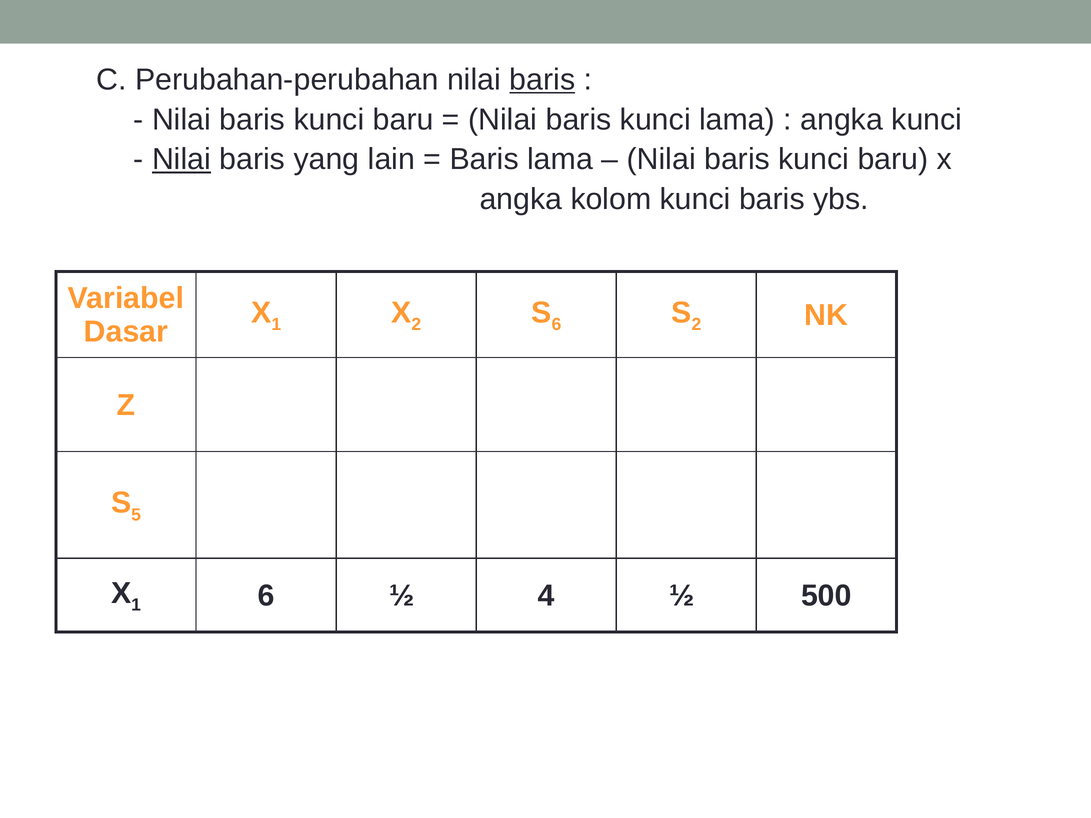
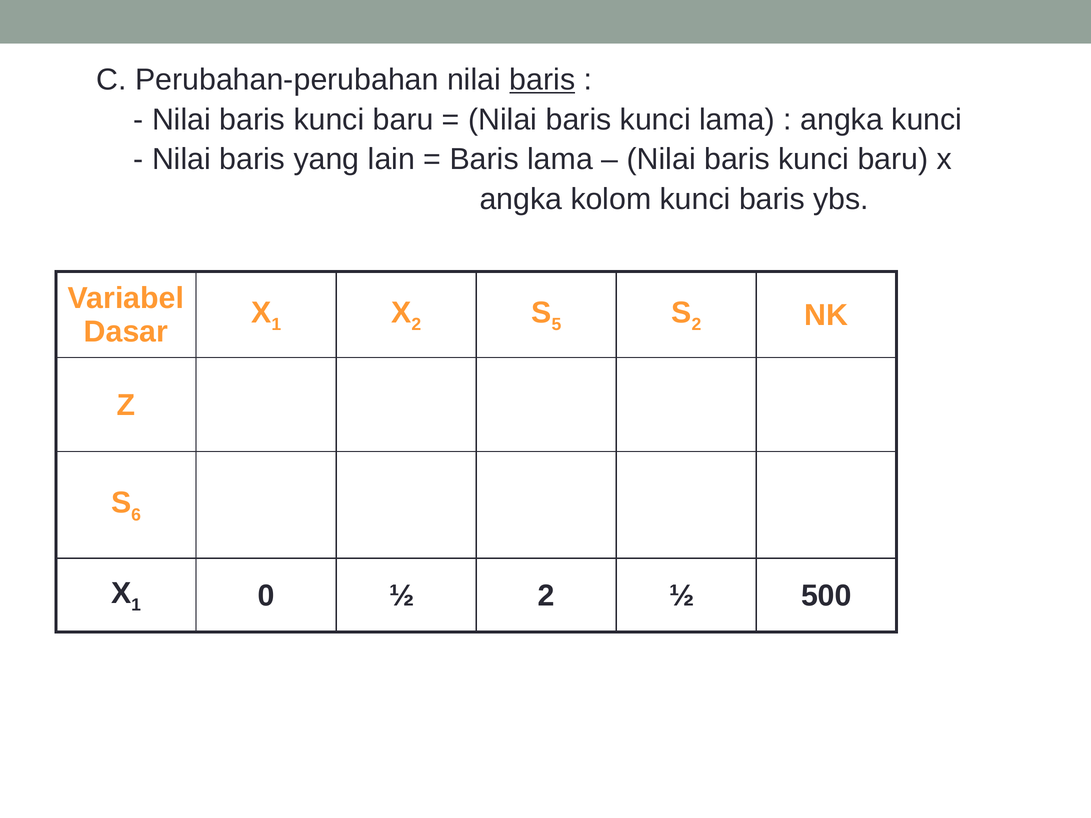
Nilai at (181, 159) underline: present -> none
6 at (556, 325): 6 -> 5
5: 5 -> 6
1 6: 6 -> 0
½ 4: 4 -> 2
